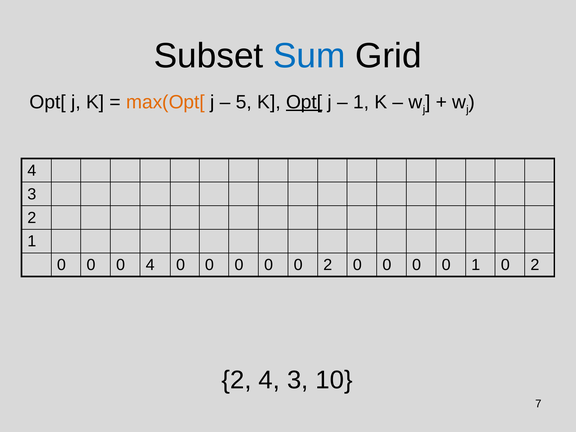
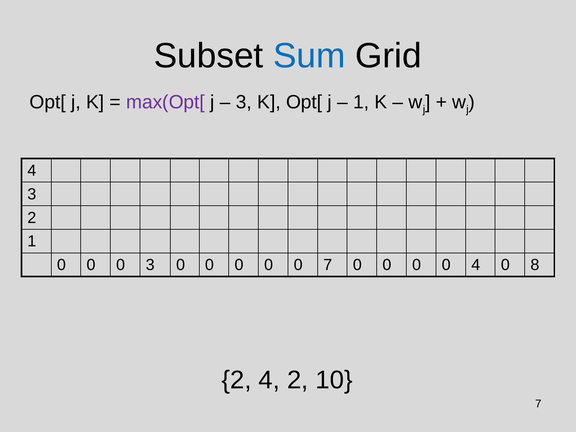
max(Opt[ colour: orange -> purple
5 at (244, 102): 5 -> 3
Opt[ at (304, 102) underline: present -> none
0 4: 4 -> 3
0 0 2: 2 -> 7
0 1: 1 -> 4
2 at (535, 265): 2 -> 8
2 4 3: 3 -> 2
